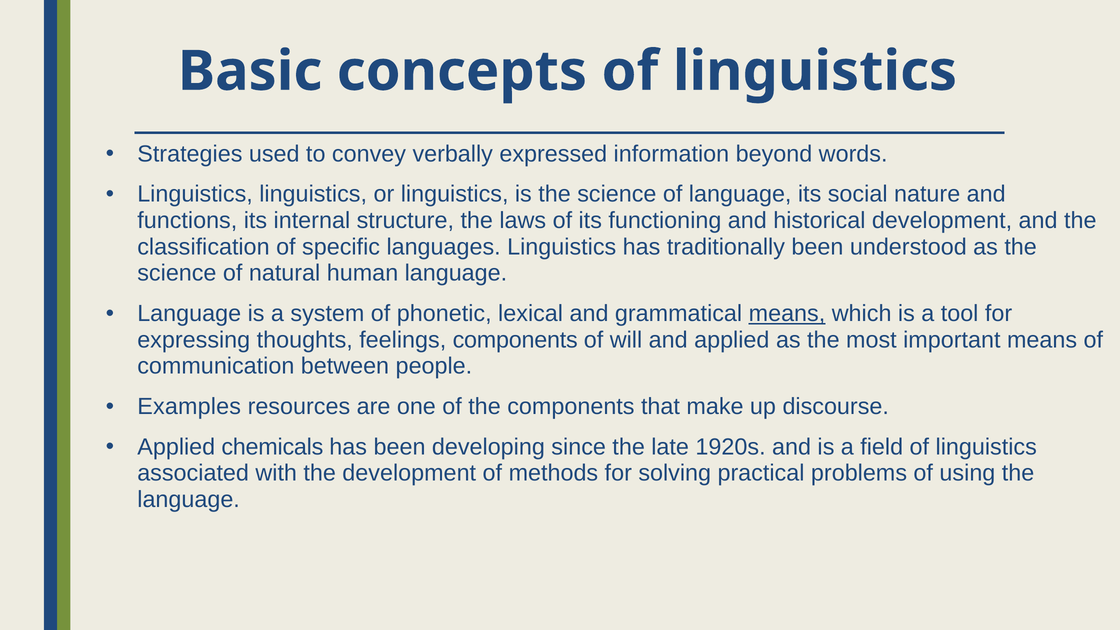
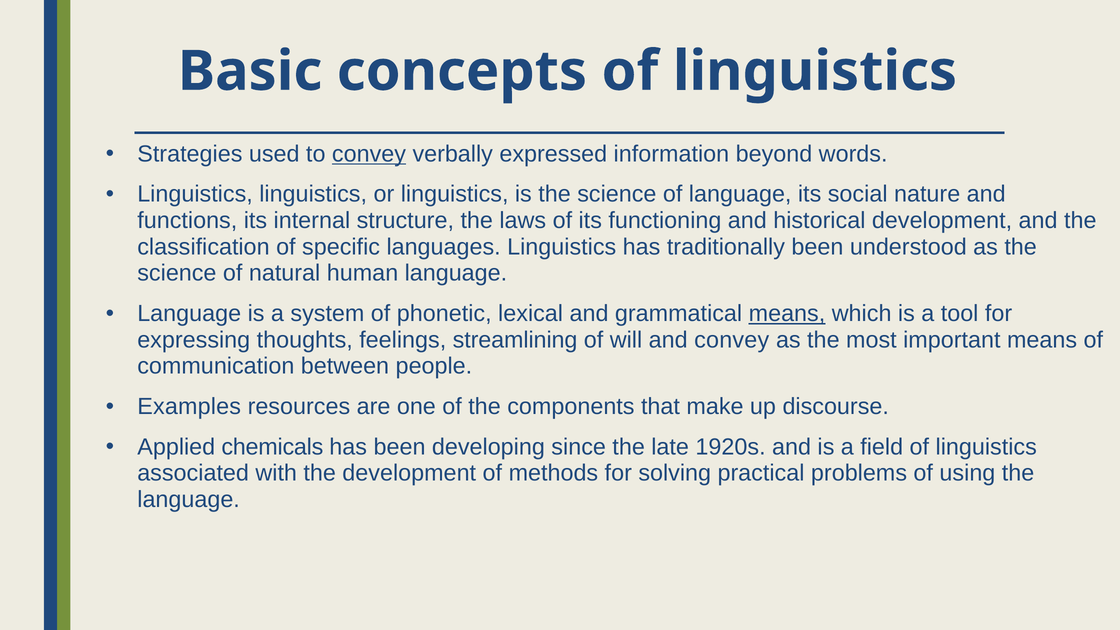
convey at (369, 154) underline: none -> present
feelings components: components -> streamlining
and applied: applied -> convey
